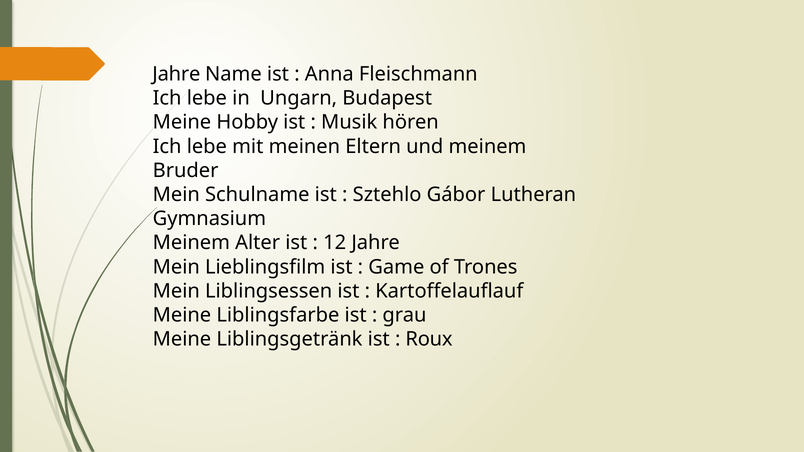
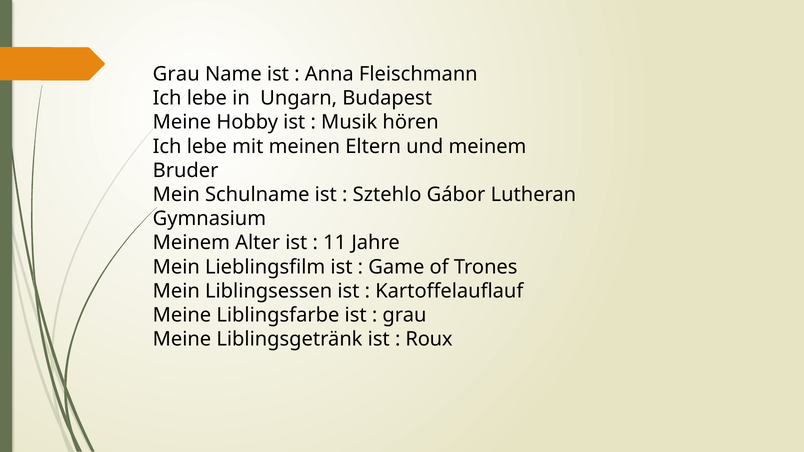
Jahre at (176, 74): Jahre -> Grau
12: 12 -> 11
